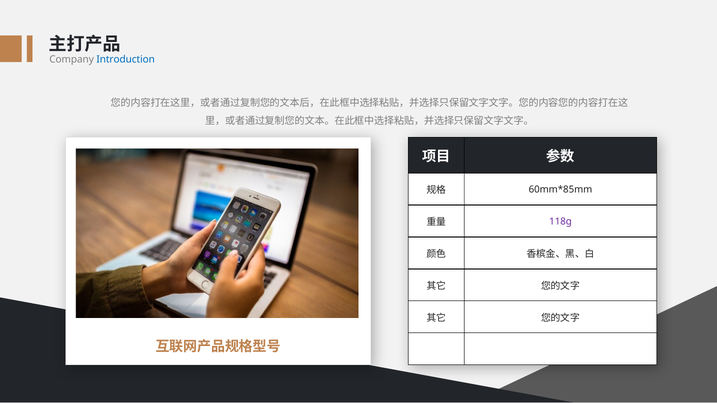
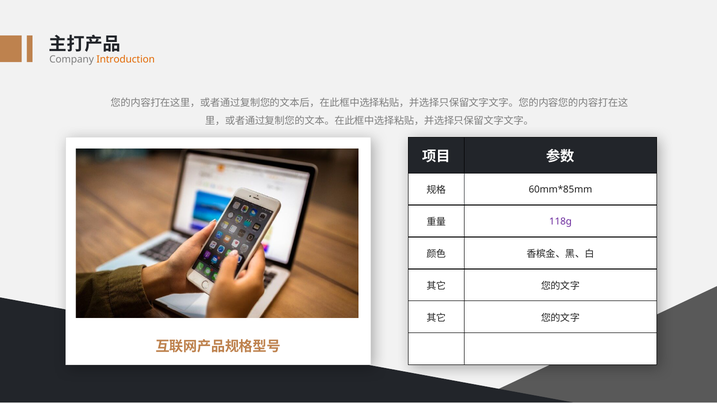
Introduction colour: blue -> orange
